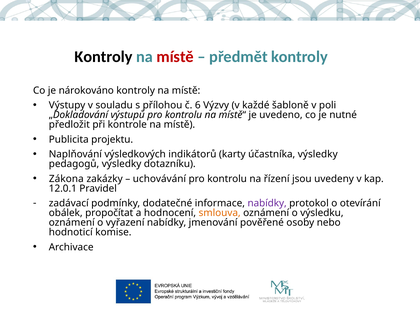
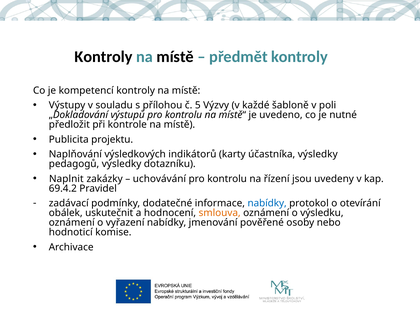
místě at (175, 57) colour: red -> black
nárokováno: nárokováno -> kompetencí
6: 6 -> 5
Zákona: Zákona -> Naplnit
12.0.1: 12.0.1 -> 69.4.2
nabídky at (267, 203) colour: purple -> blue
propočítat: propočítat -> uskutečnit
